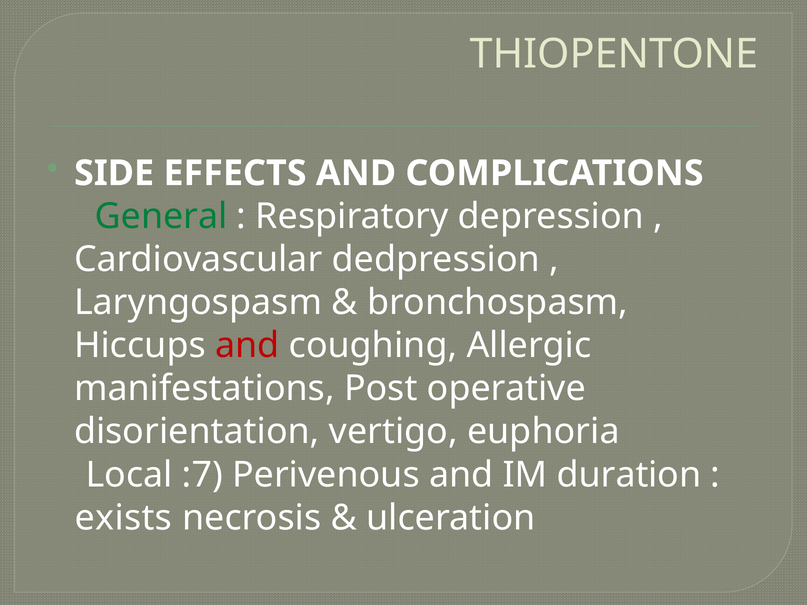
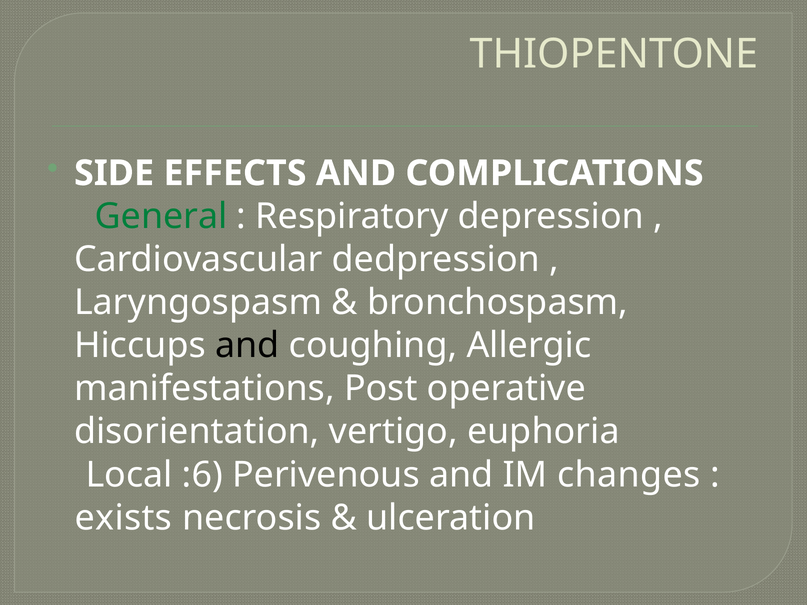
and at (247, 346) colour: red -> black
:7: :7 -> :6
duration: duration -> changes
